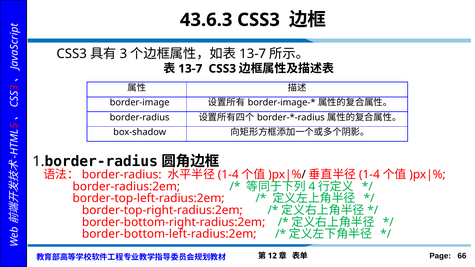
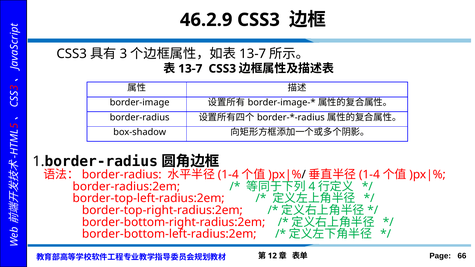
43.6.3: 43.6.3 -> 46.2.9
